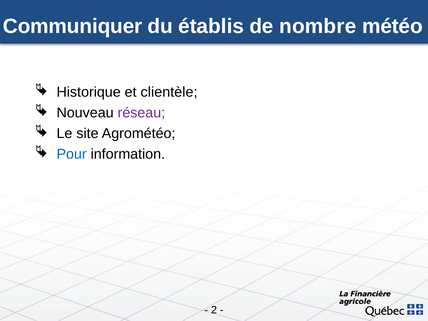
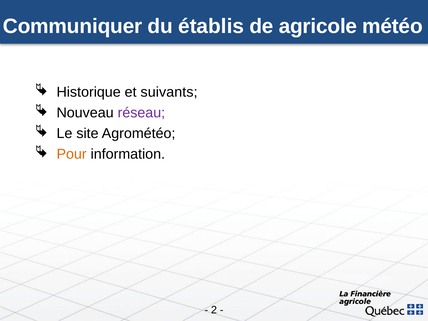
nombre: nombre -> agricole
clientèle: clientèle -> suivants
Pour colour: blue -> orange
